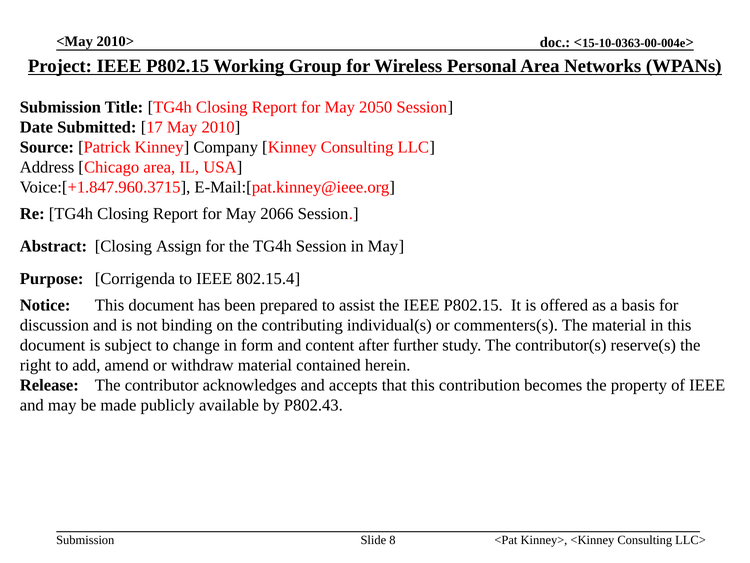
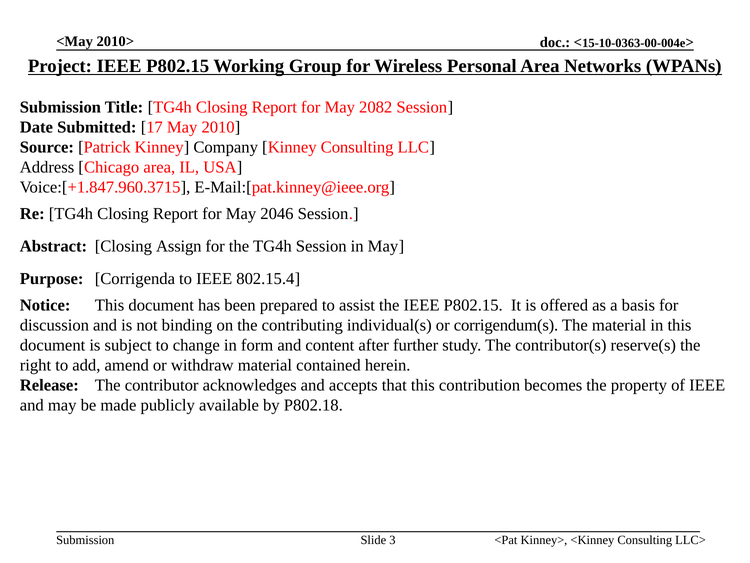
2050: 2050 -> 2082
2066: 2066 -> 2046
commenters(s: commenters(s -> corrigendum(s
P802.43: P802.43 -> P802.18
8: 8 -> 3
